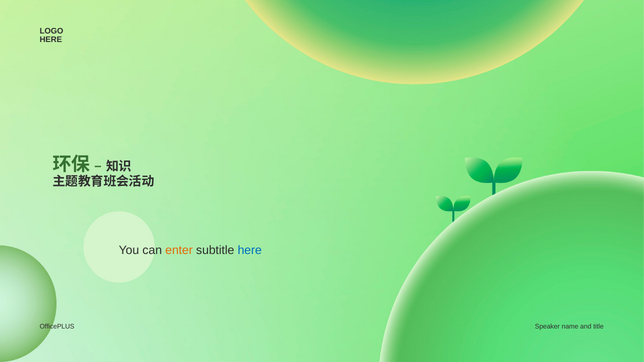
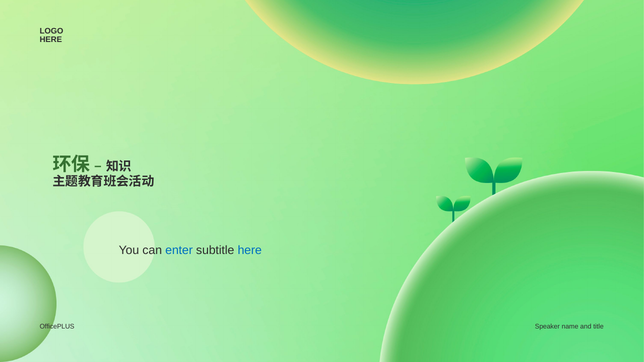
enter colour: orange -> blue
